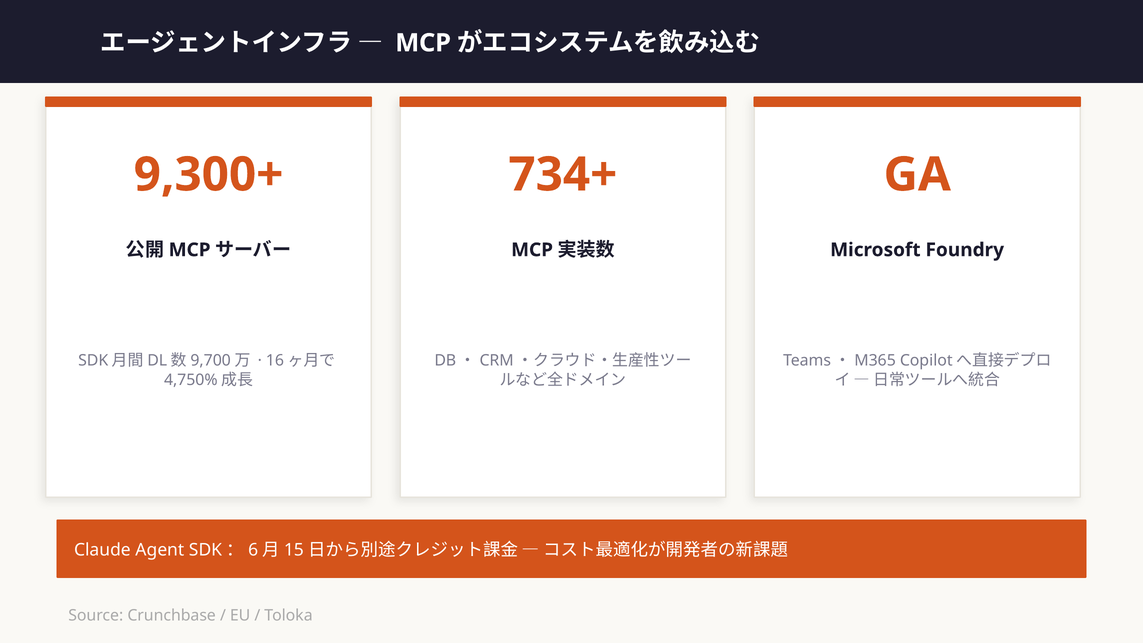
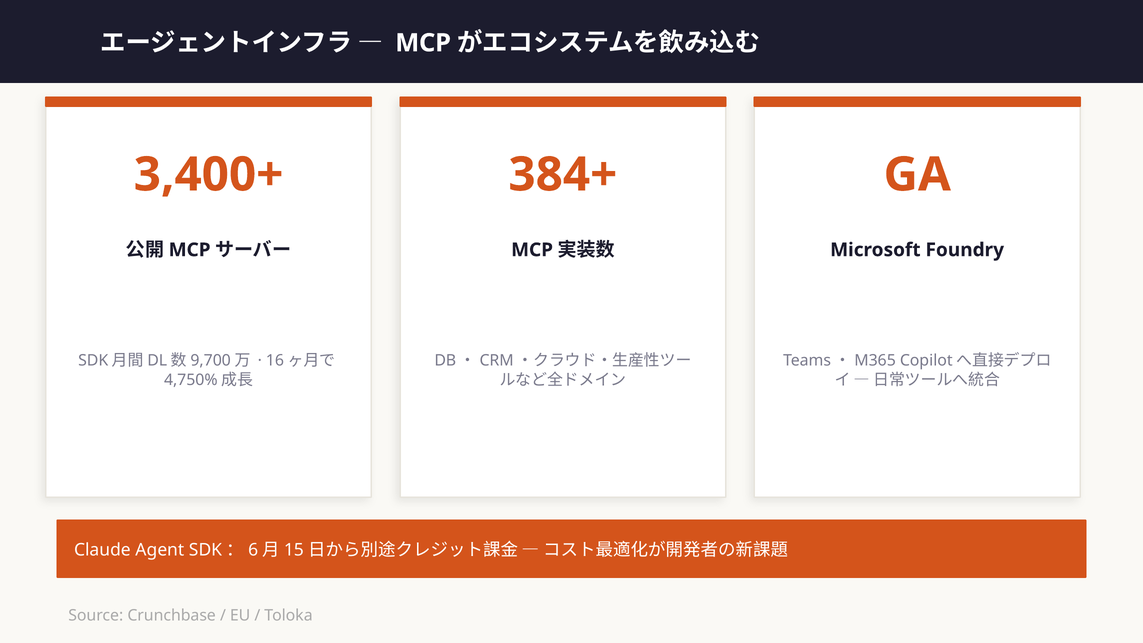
9,300+: 9,300+ -> 3,400+
734+: 734+ -> 384+
